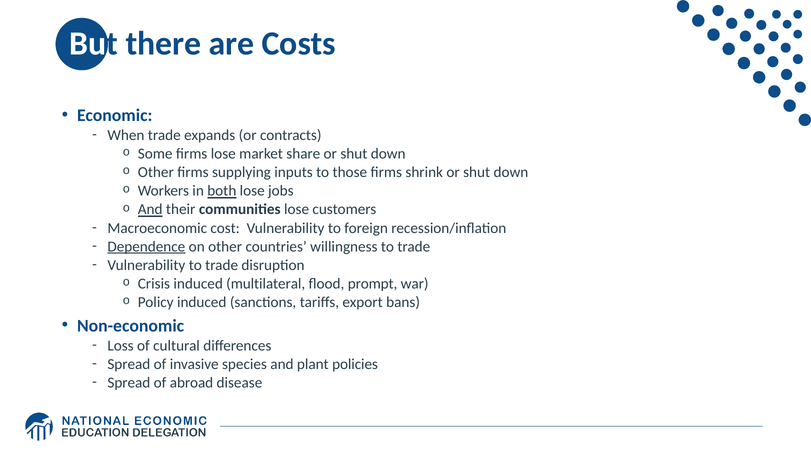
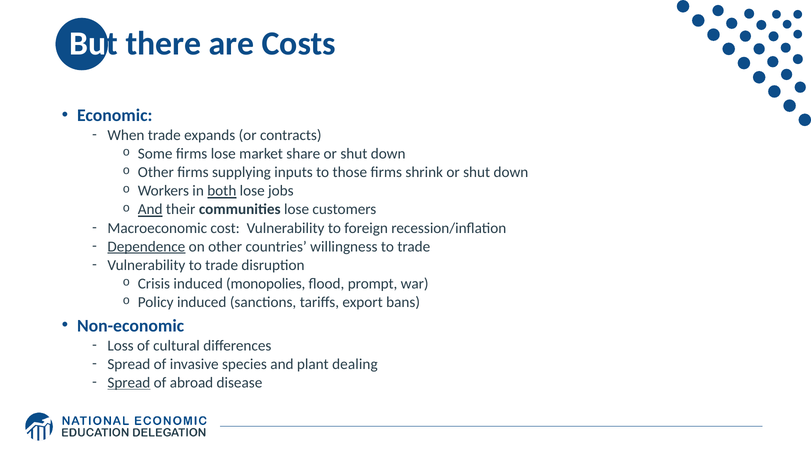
multilateral: multilateral -> monopolies
policies: policies -> dealing
Spread at (129, 383) underline: none -> present
